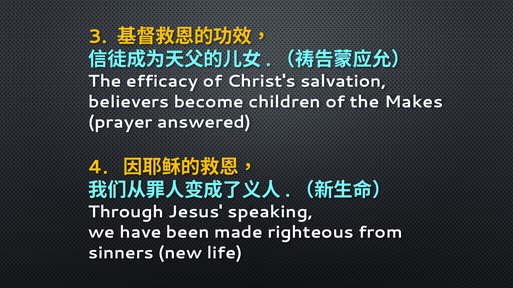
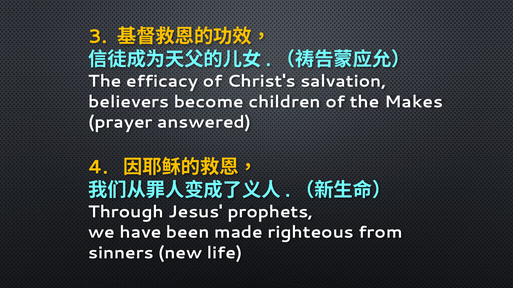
speaking: speaking -> prophets
